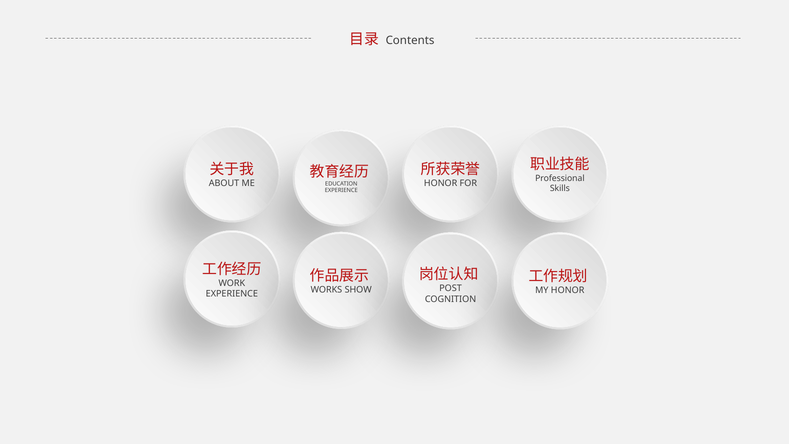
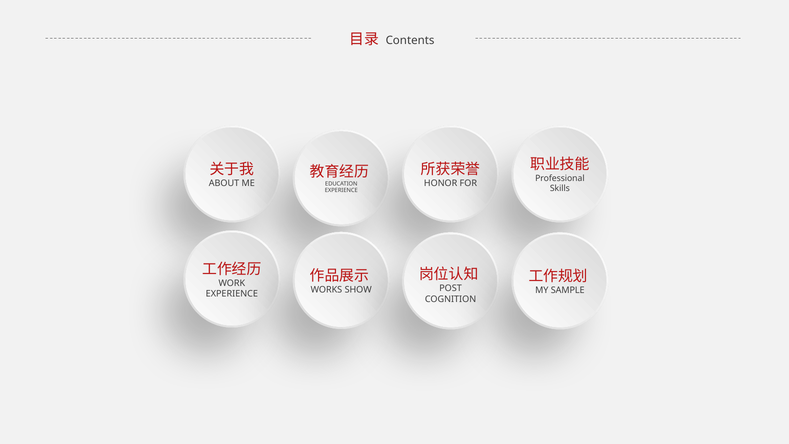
HONOR at (568, 290): HONOR -> SAMPLE
